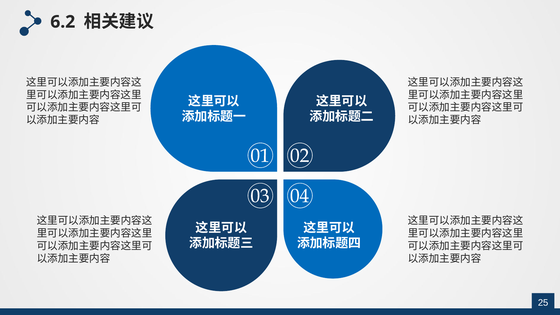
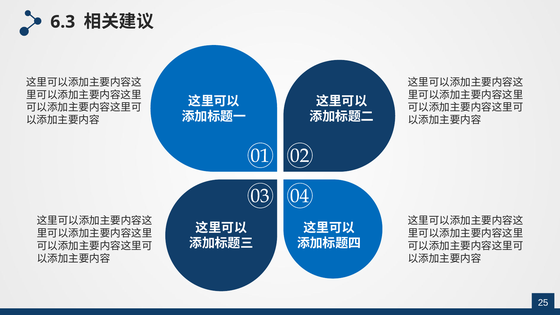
6.2: 6.2 -> 6.3
